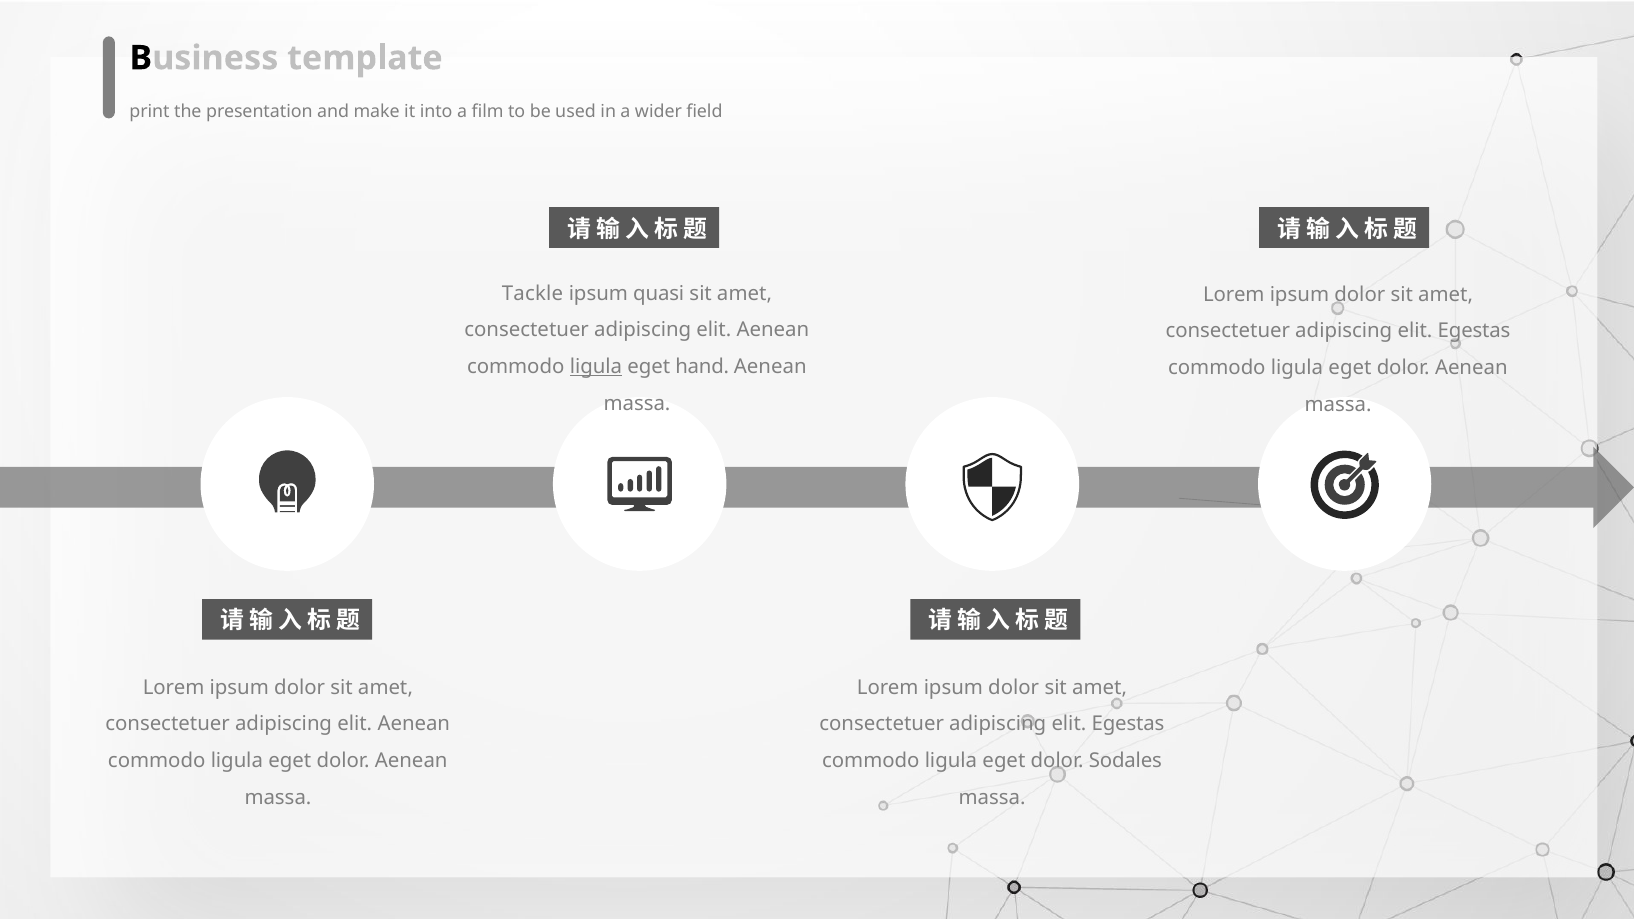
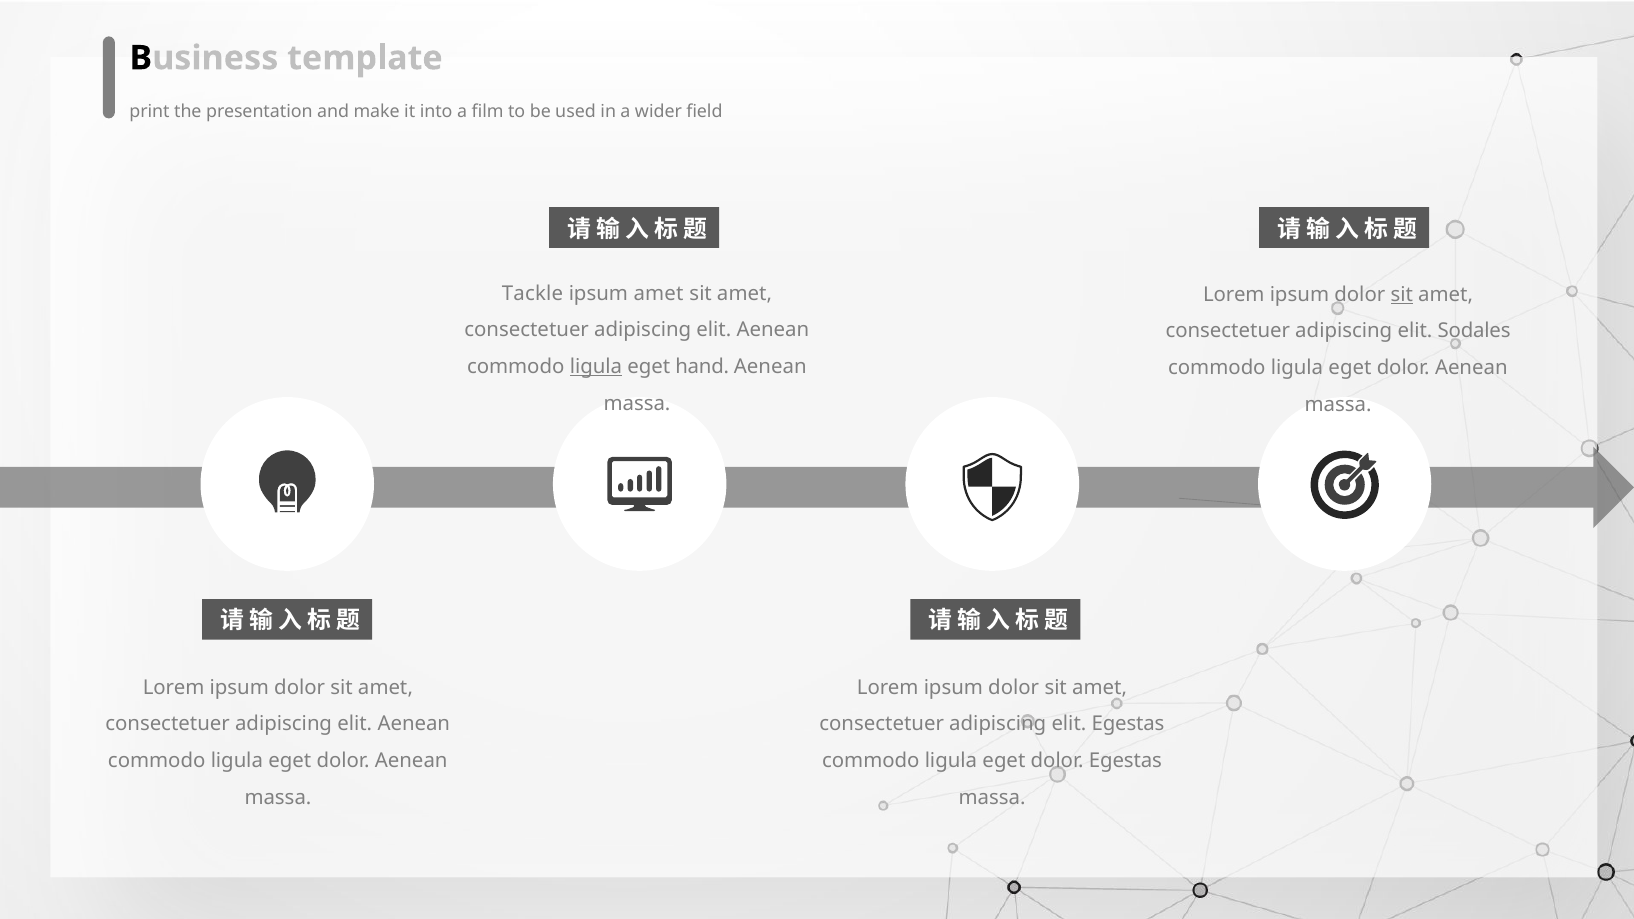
ipsum quasi: quasi -> amet
sit at (1402, 295) underline: none -> present
Egestas at (1474, 331): Egestas -> Sodales
dolor Sodales: Sodales -> Egestas
